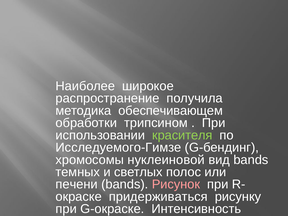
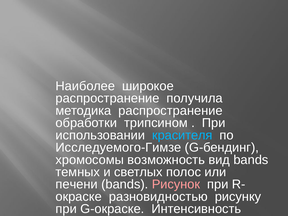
методика обеспечивающем: обеспечивающем -> распространение
красителя colour: light green -> light blue
нуклеиновой: нуклеиновой -> возможность
придерживаться: придерживаться -> разновидностью
